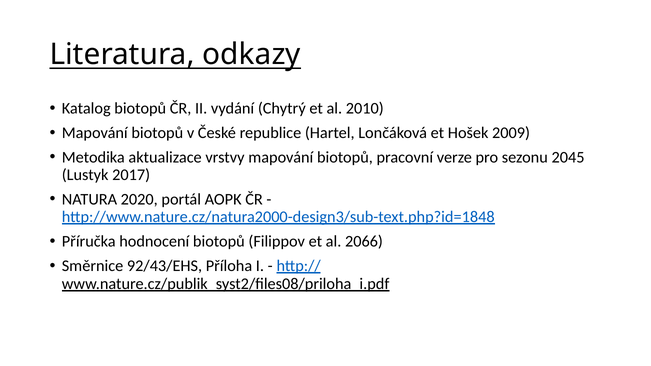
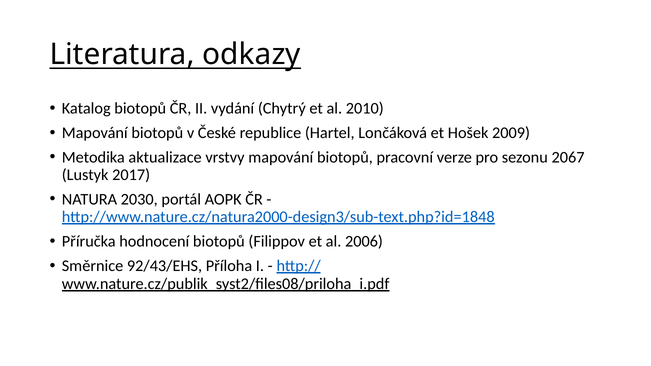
2045: 2045 -> 2067
2020: 2020 -> 2030
2066: 2066 -> 2006
